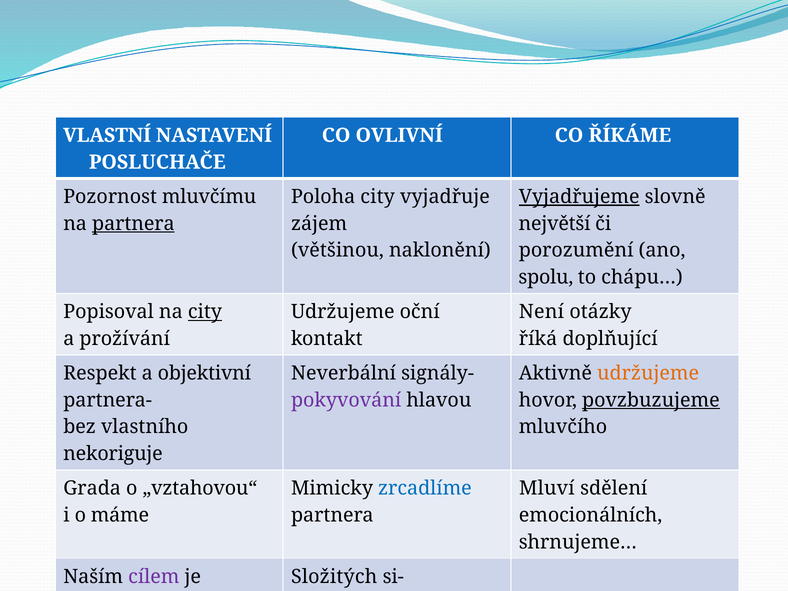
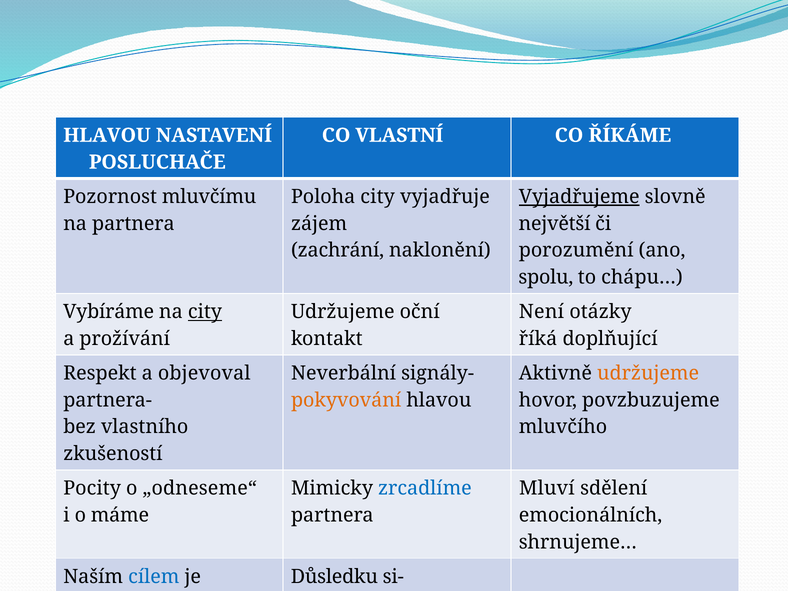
VLASTNÍ at (107, 135): VLASTNÍ -> HLAVOU
OVLIVNÍ: OVLIVNÍ -> VLASTNÍ
partnera at (133, 224) underline: present -> none
většinou: většinou -> zachrání
Popisoval: Popisoval -> Vybíráme
objektivní: objektivní -> objevoval
pokyvování colour: purple -> orange
povzbuzujeme underline: present -> none
nekoriguje: nekoriguje -> zkušeností
Grada: Grada -> Pocity
„vztahovou“: „vztahovou“ -> „odneseme“
cílem colour: purple -> blue
Složitých: Složitých -> Důsledku
